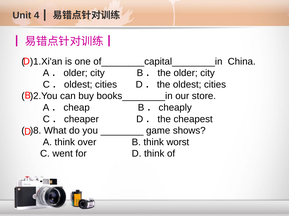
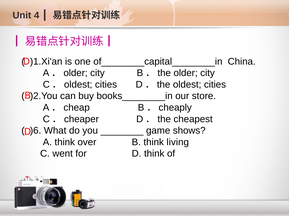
)8: )8 -> )6
worst: worst -> living
